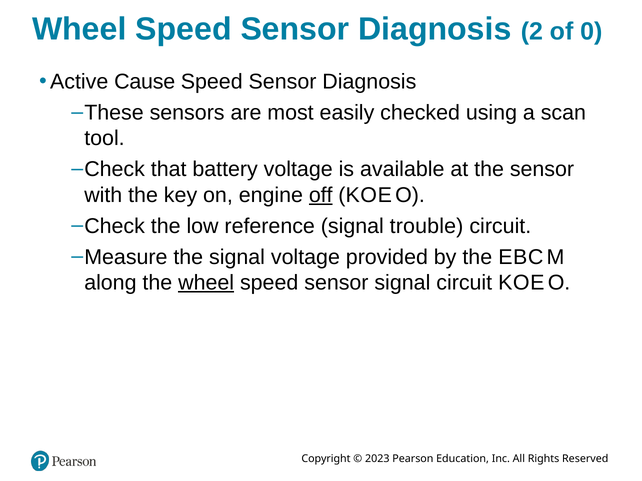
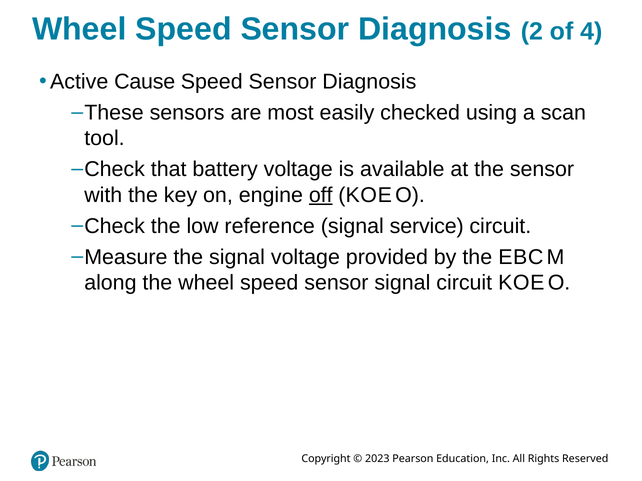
0: 0 -> 4
trouble: trouble -> service
wheel at (206, 283) underline: present -> none
